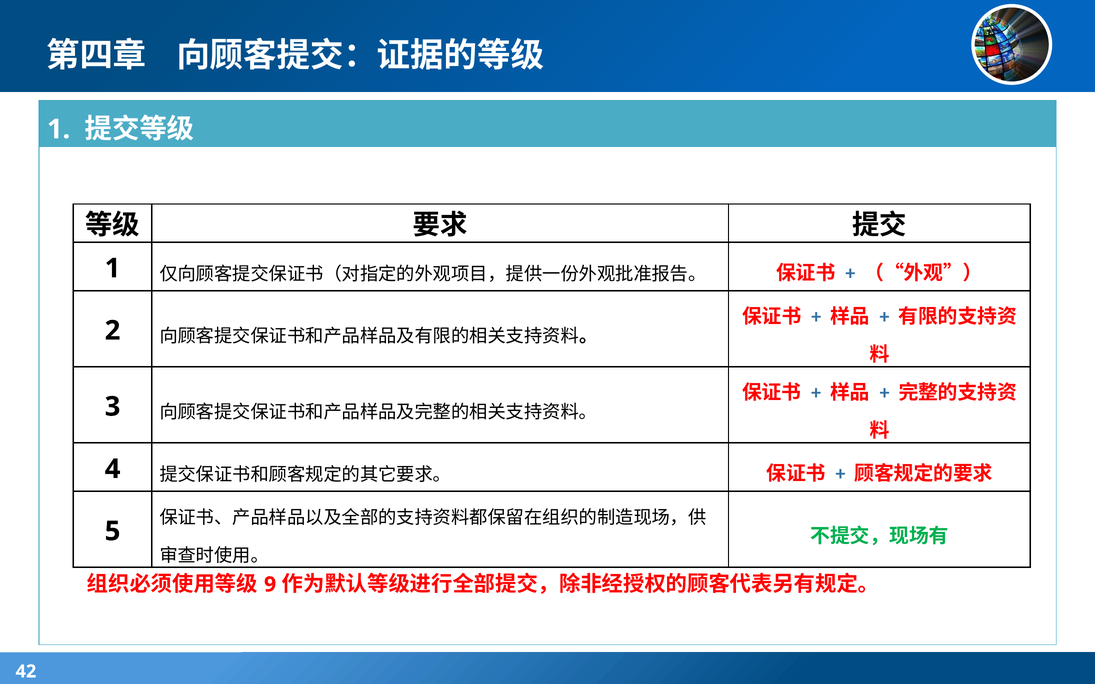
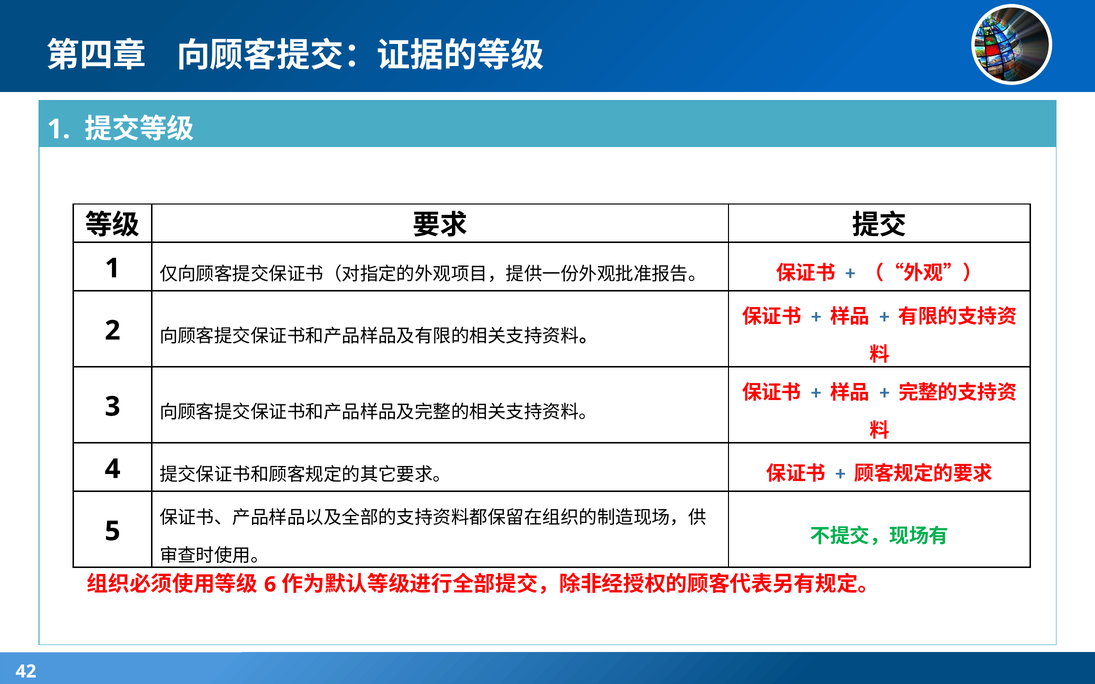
9: 9 -> 6
